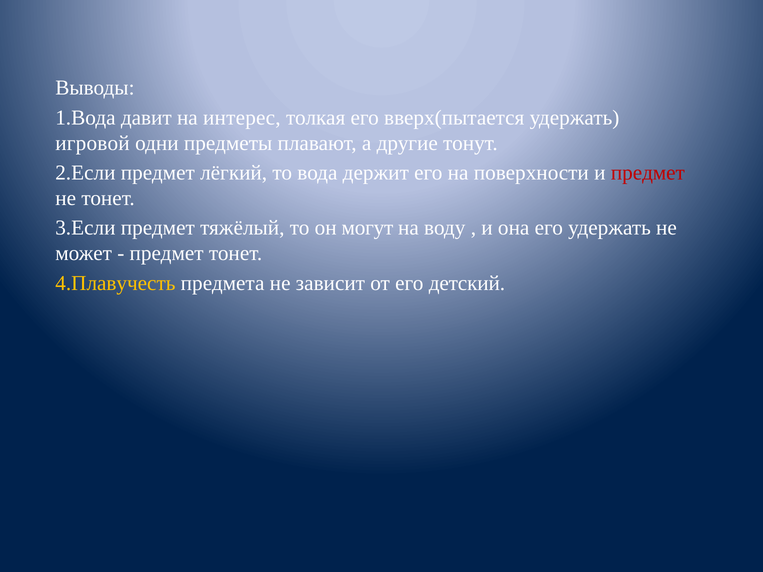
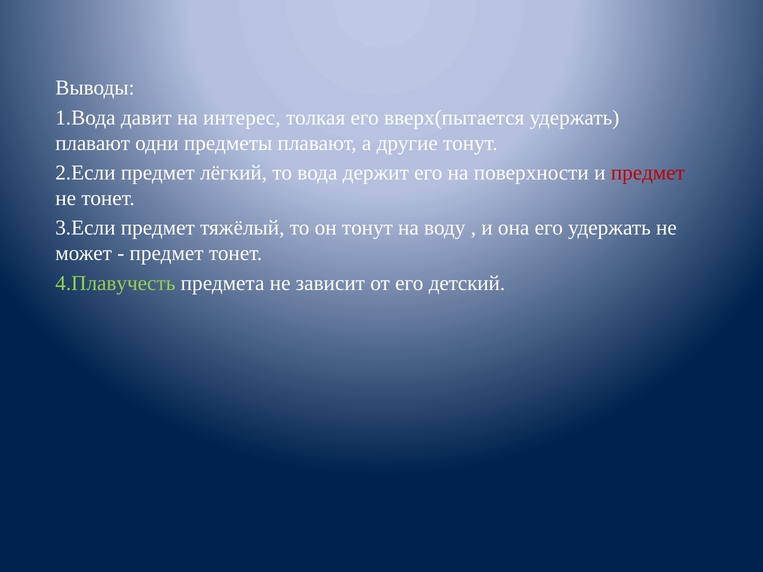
игровой at (93, 143): игровой -> плавают
он могут: могут -> тонут
4.Плавучесть colour: yellow -> light green
